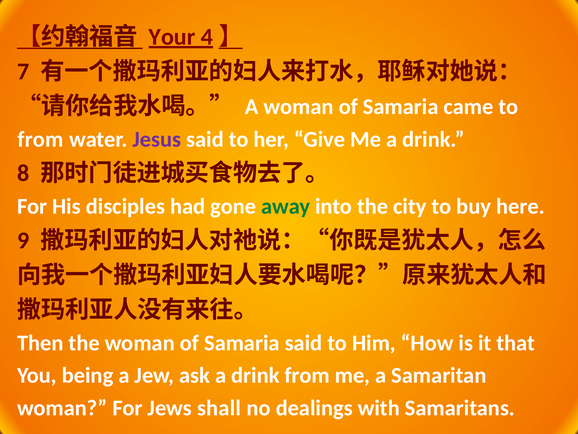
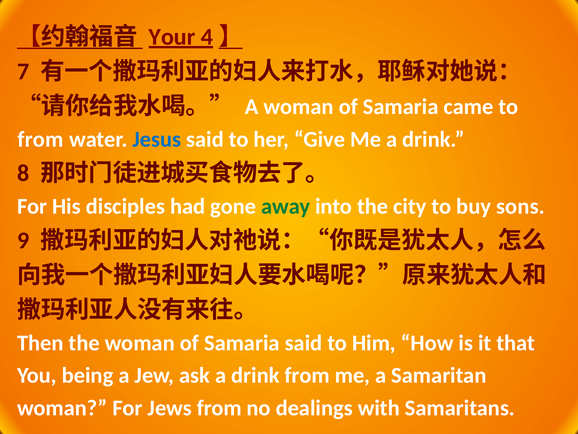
Jesus colour: purple -> blue
here: here -> sons
Jews shall: shall -> from
